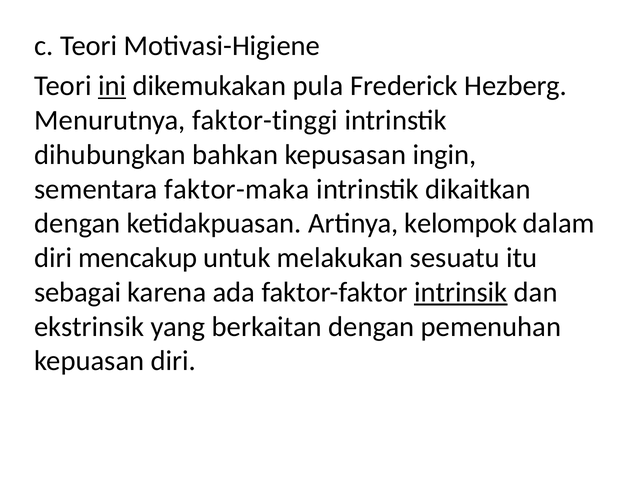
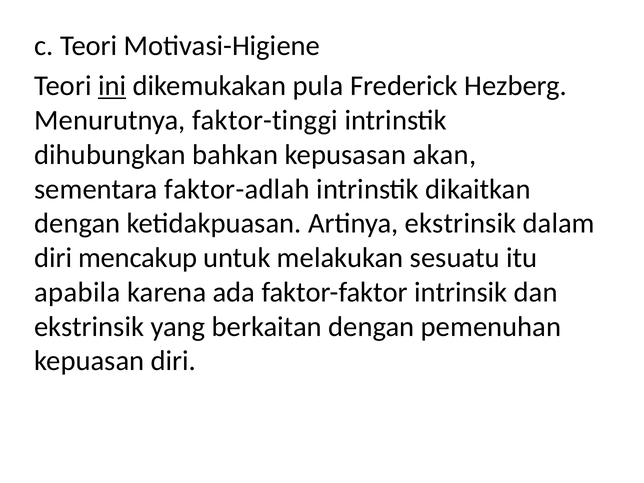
ingin: ingin -> akan
faktor-maka: faktor-maka -> faktor-adlah
Artinya kelompok: kelompok -> ekstrinsik
sebagai: sebagai -> apabila
intrinsik underline: present -> none
